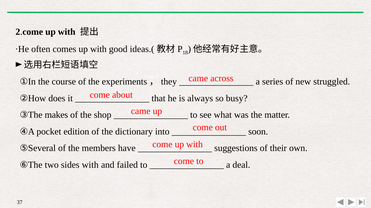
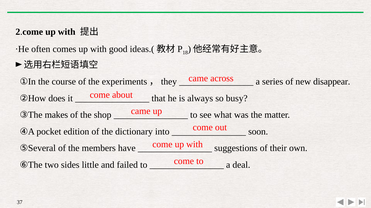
struggled: struggled -> disappear
sides with: with -> little
